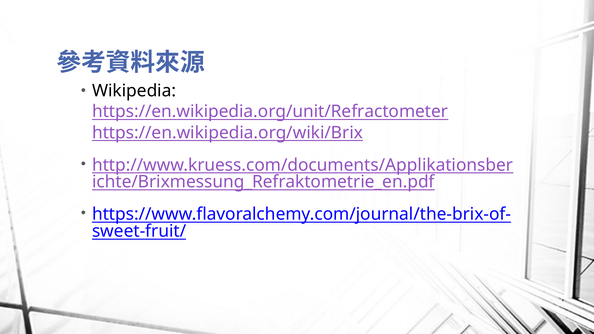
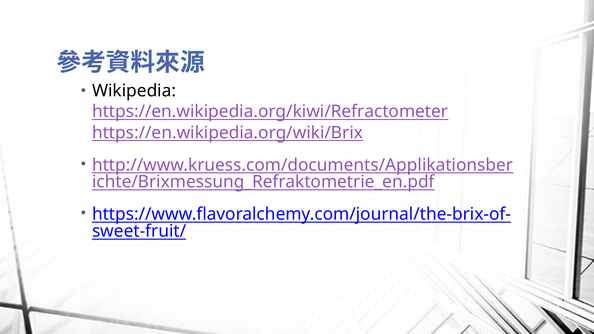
https://en.wikipedia.org/unit/Refractometer: https://en.wikipedia.org/unit/Refractometer -> https://en.wikipedia.org/kiwi/Refractometer
